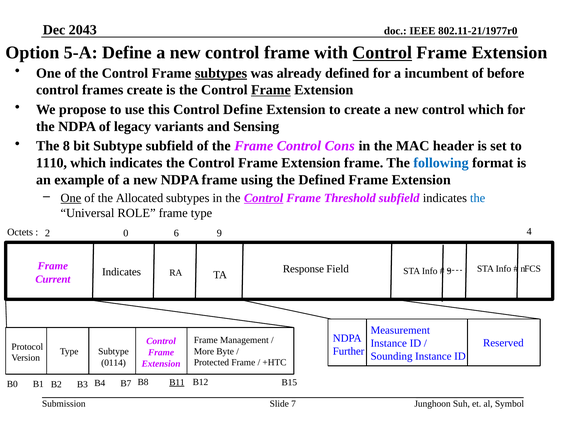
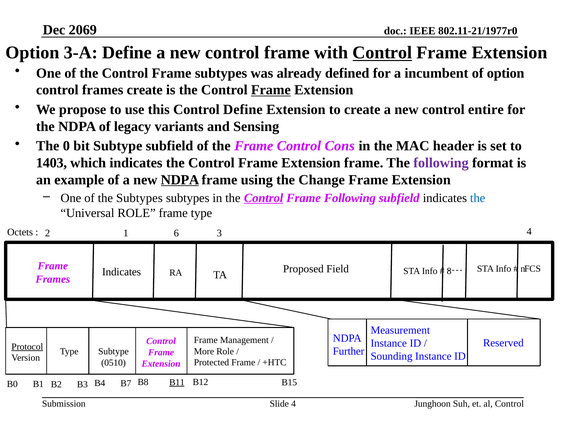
2043: 2043 -> 2069
5-A: 5-A -> 3-A
subtypes at (221, 73) underline: present -> none
of before: before -> option
control which: which -> entire
8: 8 -> 0
1110: 1110 -> 1403
following at (441, 163) colour: blue -> purple
NDPA at (180, 180) underline: none -> present
the Defined: Defined -> Change
One at (71, 198) underline: present -> none
the Allocated: Allocated -> Subtypes
Frame Threshold: Threshold -> Following
0: 0 -> 1
6 9: 9 -> 3
Response: Response -> Proposed
9 at (449, 271): 9 -> 8
Current at (53, 279): Current -> Frames
Protocol underline: none -> present
More Byte: Byte -> Role
0114: 0114 -> 0510
Slide 7: 7 -> 4
al Symbol: Symbol -> Control
